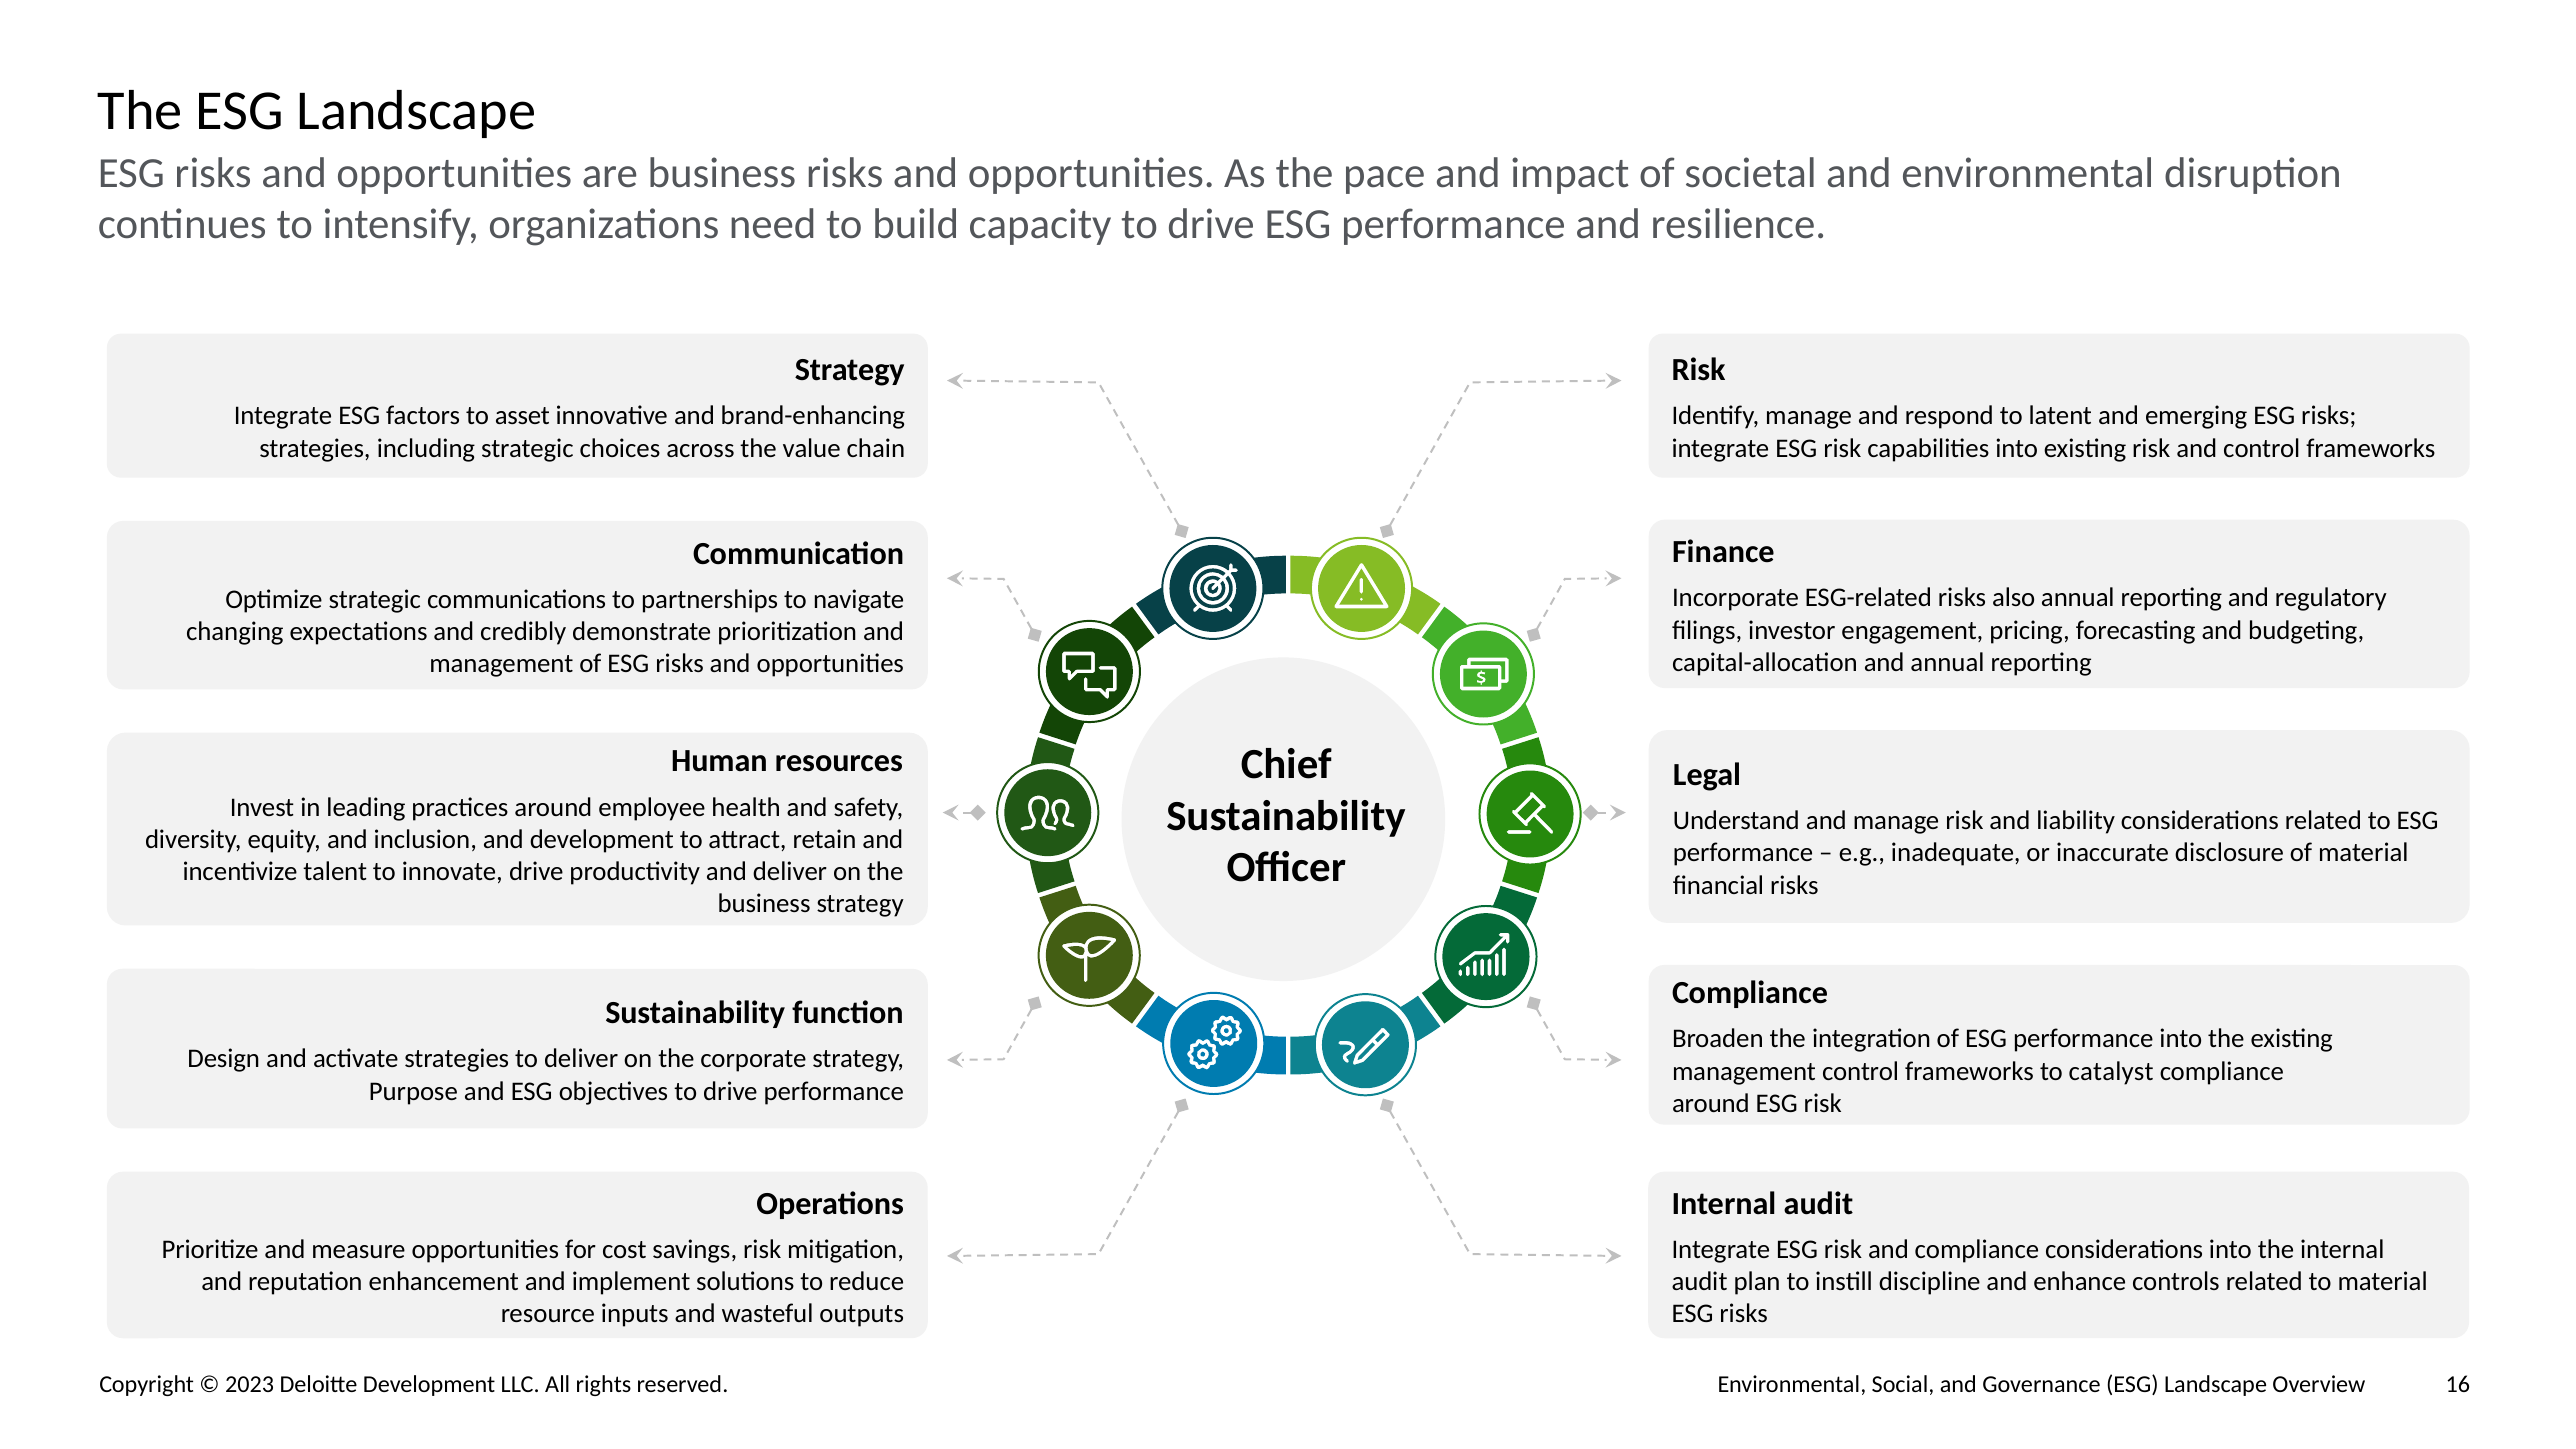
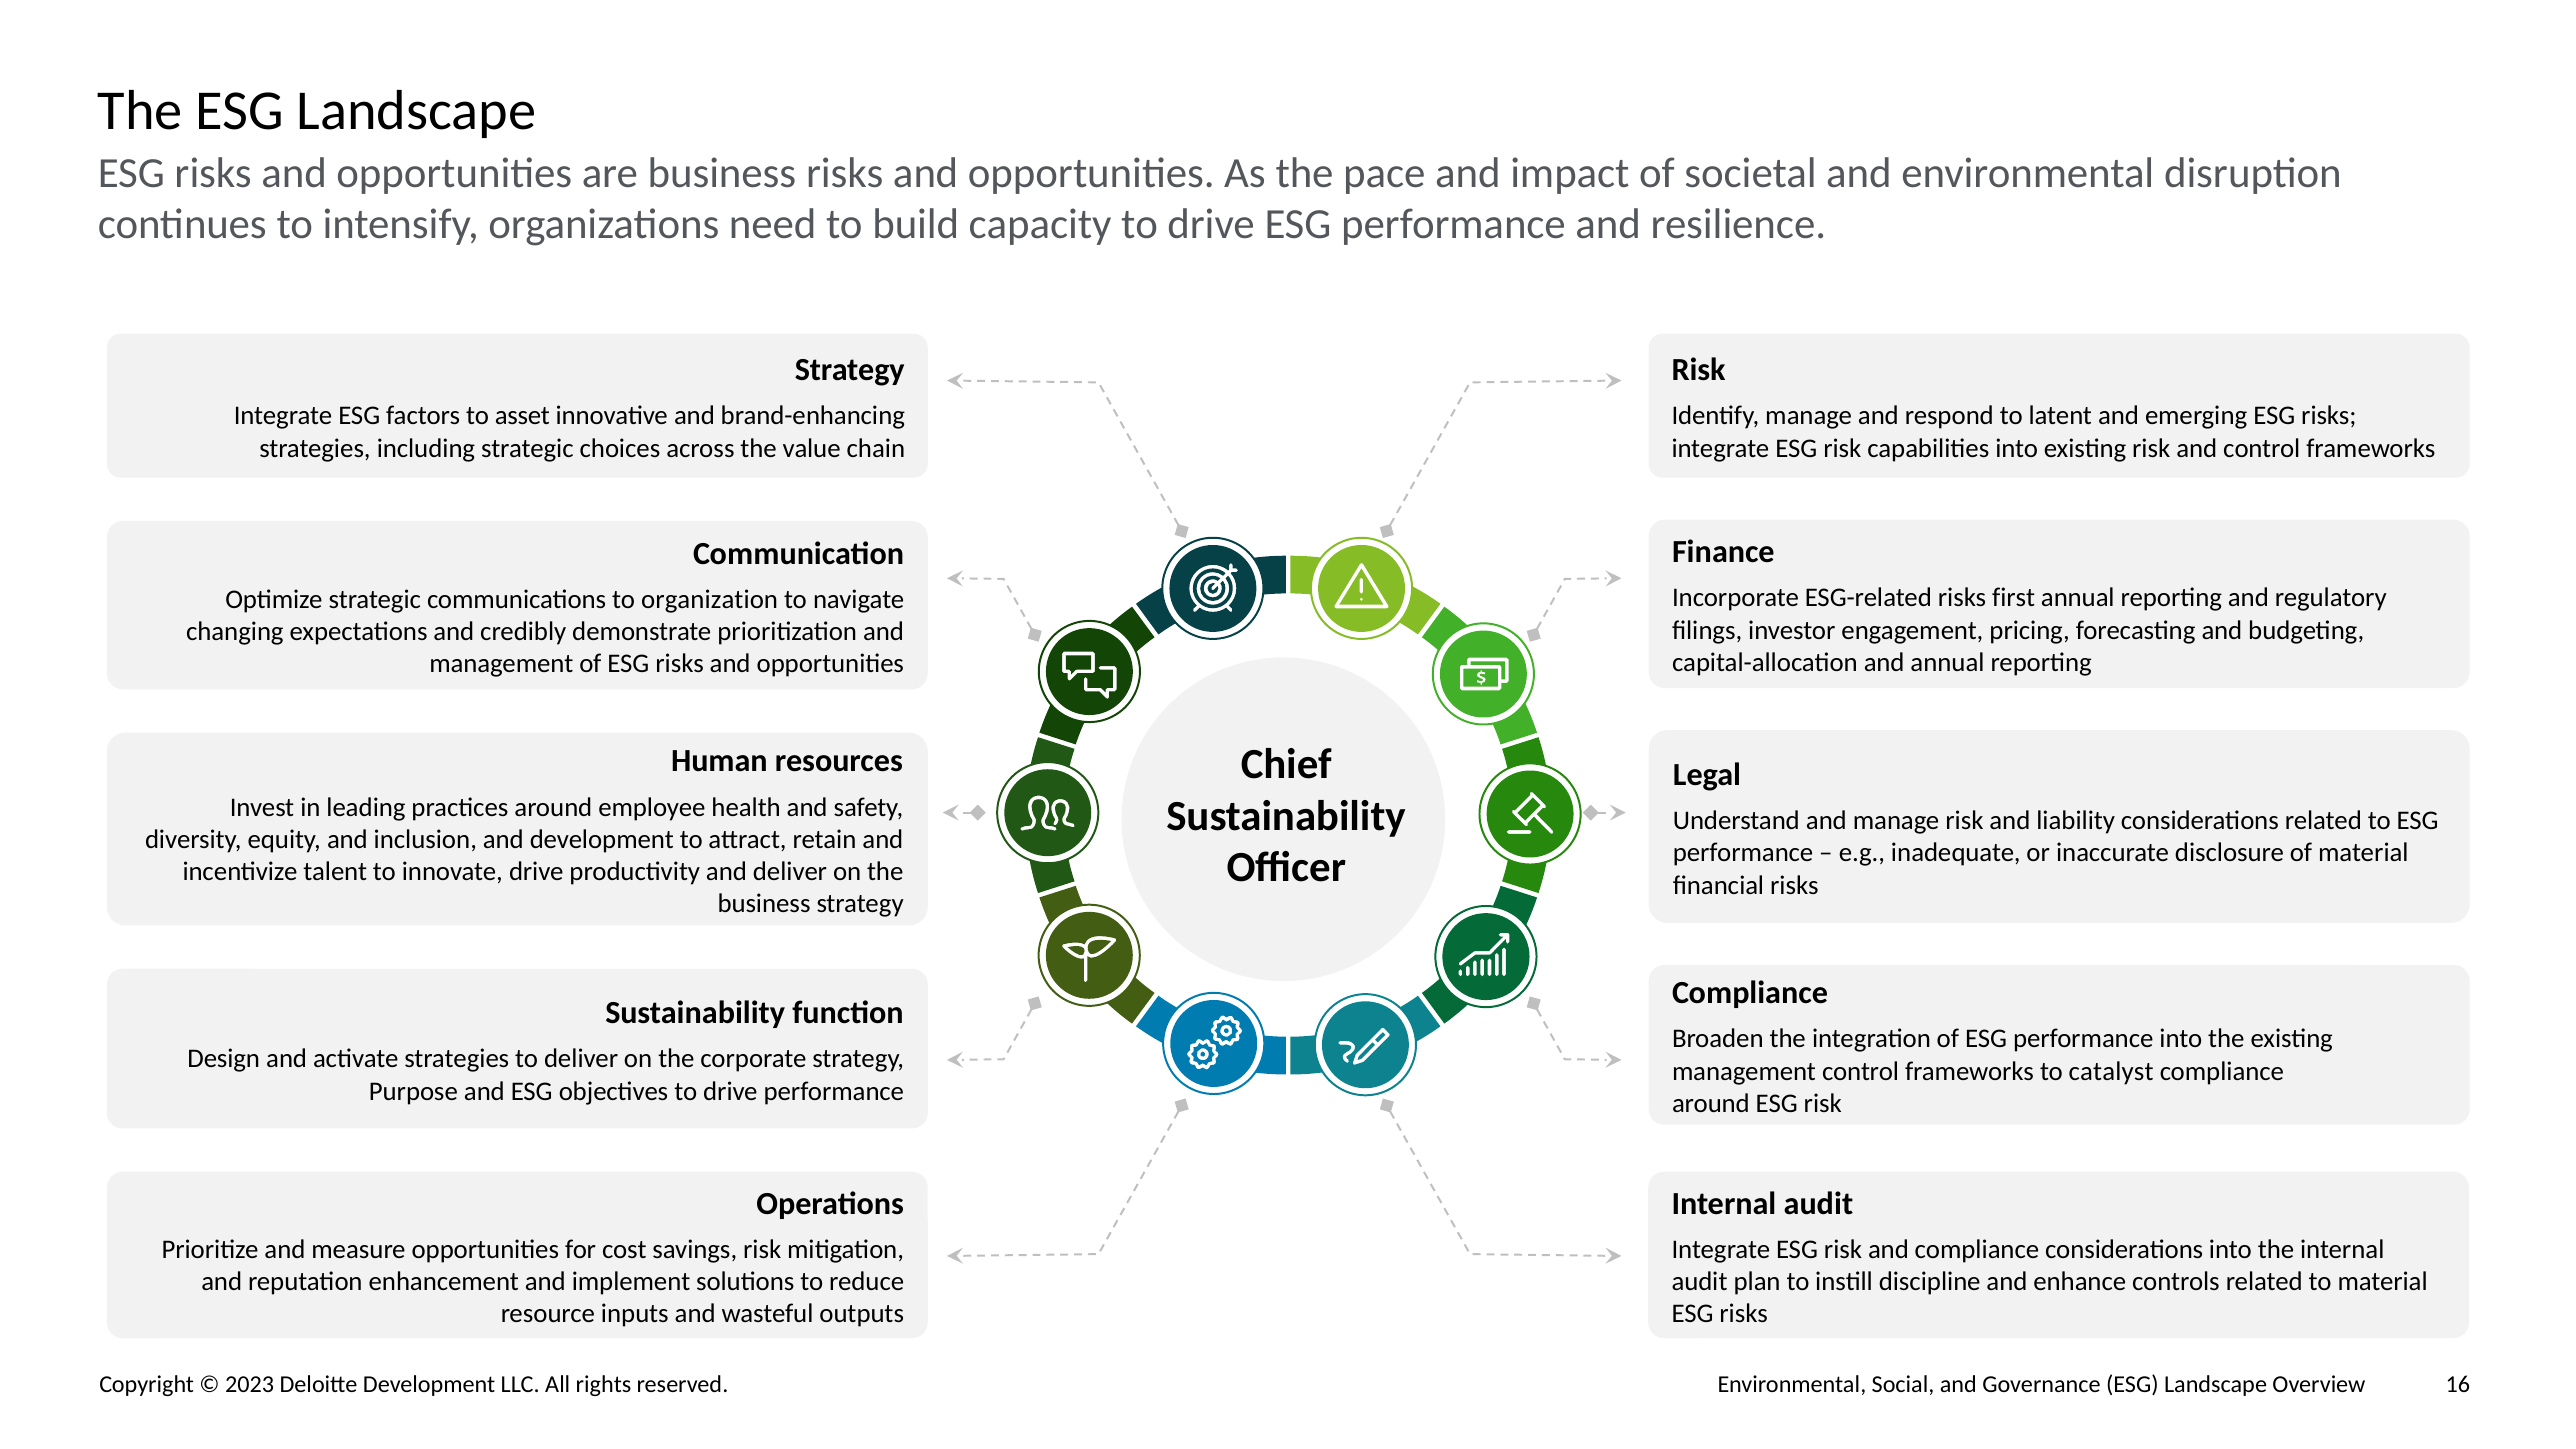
also: also -> first
partnerships: partnerships -> organization
